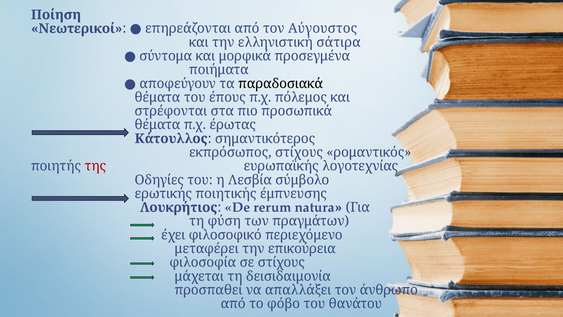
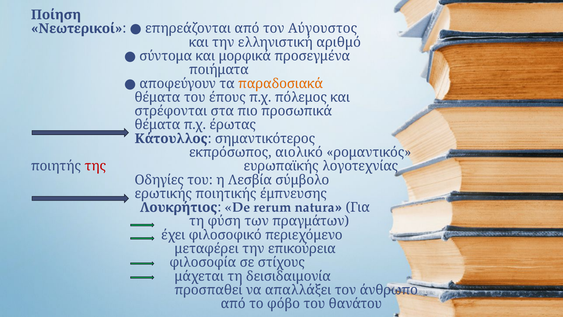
σάτιρα: σάτιρα -> αριθμό
παραδοσιακά colour: black -> orange
εκπρόσωπος στίχους: στίχους -> αιολικό
